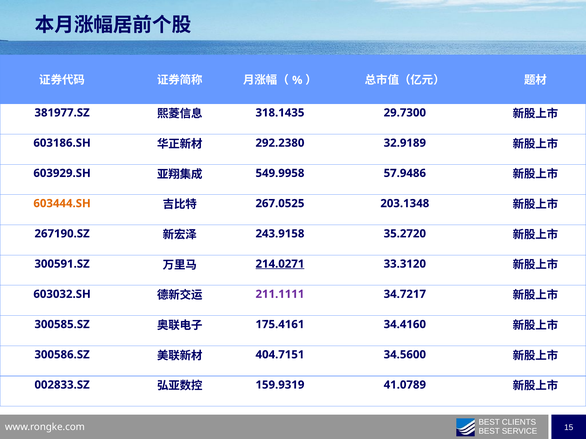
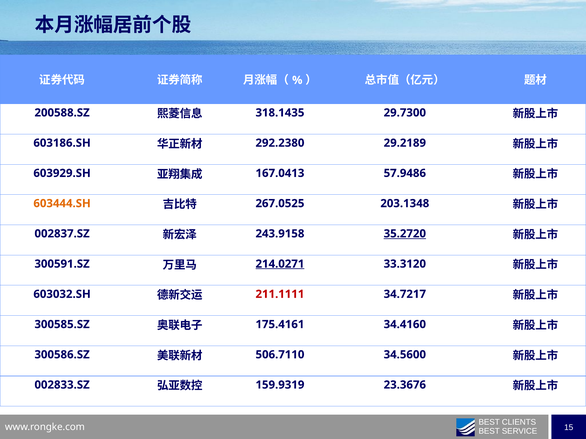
381977.SZ: 381977.SZ -> 200588.SZ
32.9189: 32.9189 -> 29.2189
549.9958: 549.9958 -> 167.0413
267190.SZ: 267190.SZ -> 002837.SZ
35.2720 underline: none -> present
211.1111 colour: purple -> red
404.7151: 404.7151 -> 506.7110
41.0789: 41.0789 -> 23.3676
